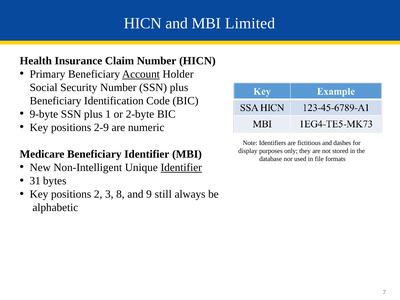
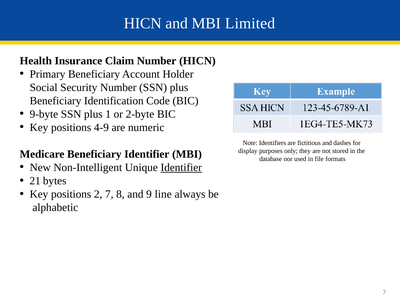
Account underline: present -> none
2-9: 2-9 -> 4-9
31: 31 -> 21
2 3: 3 -> 7
still: still -> line
